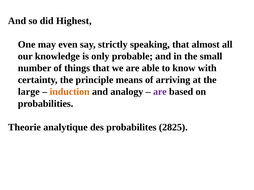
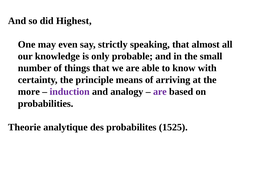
large: large -> more
induction colour: orange -> purple
2825: 2825 -> 1525
